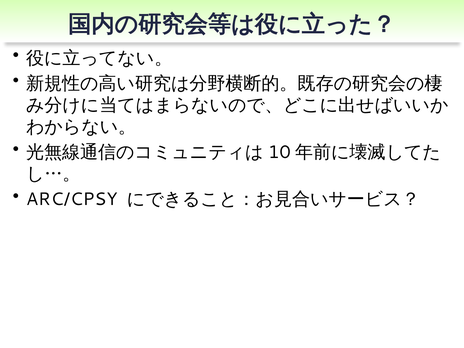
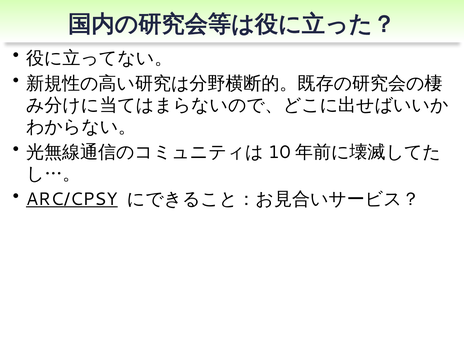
ARC/CPSY underline: none -> present
